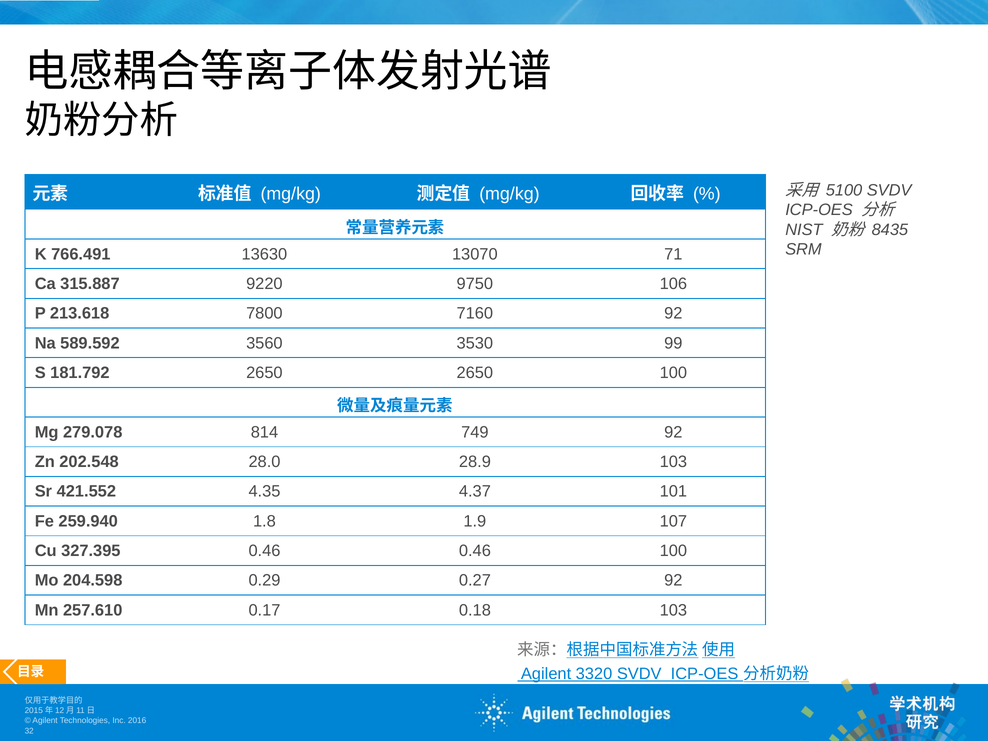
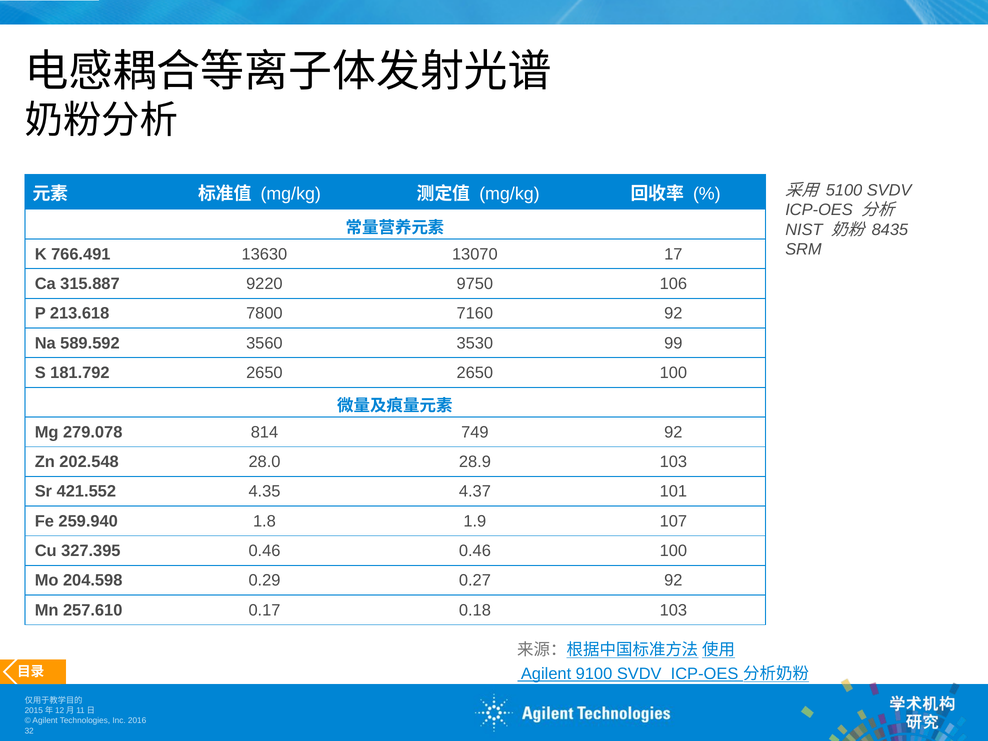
71: 71 -> 17
3320: 3320 -> 9100
